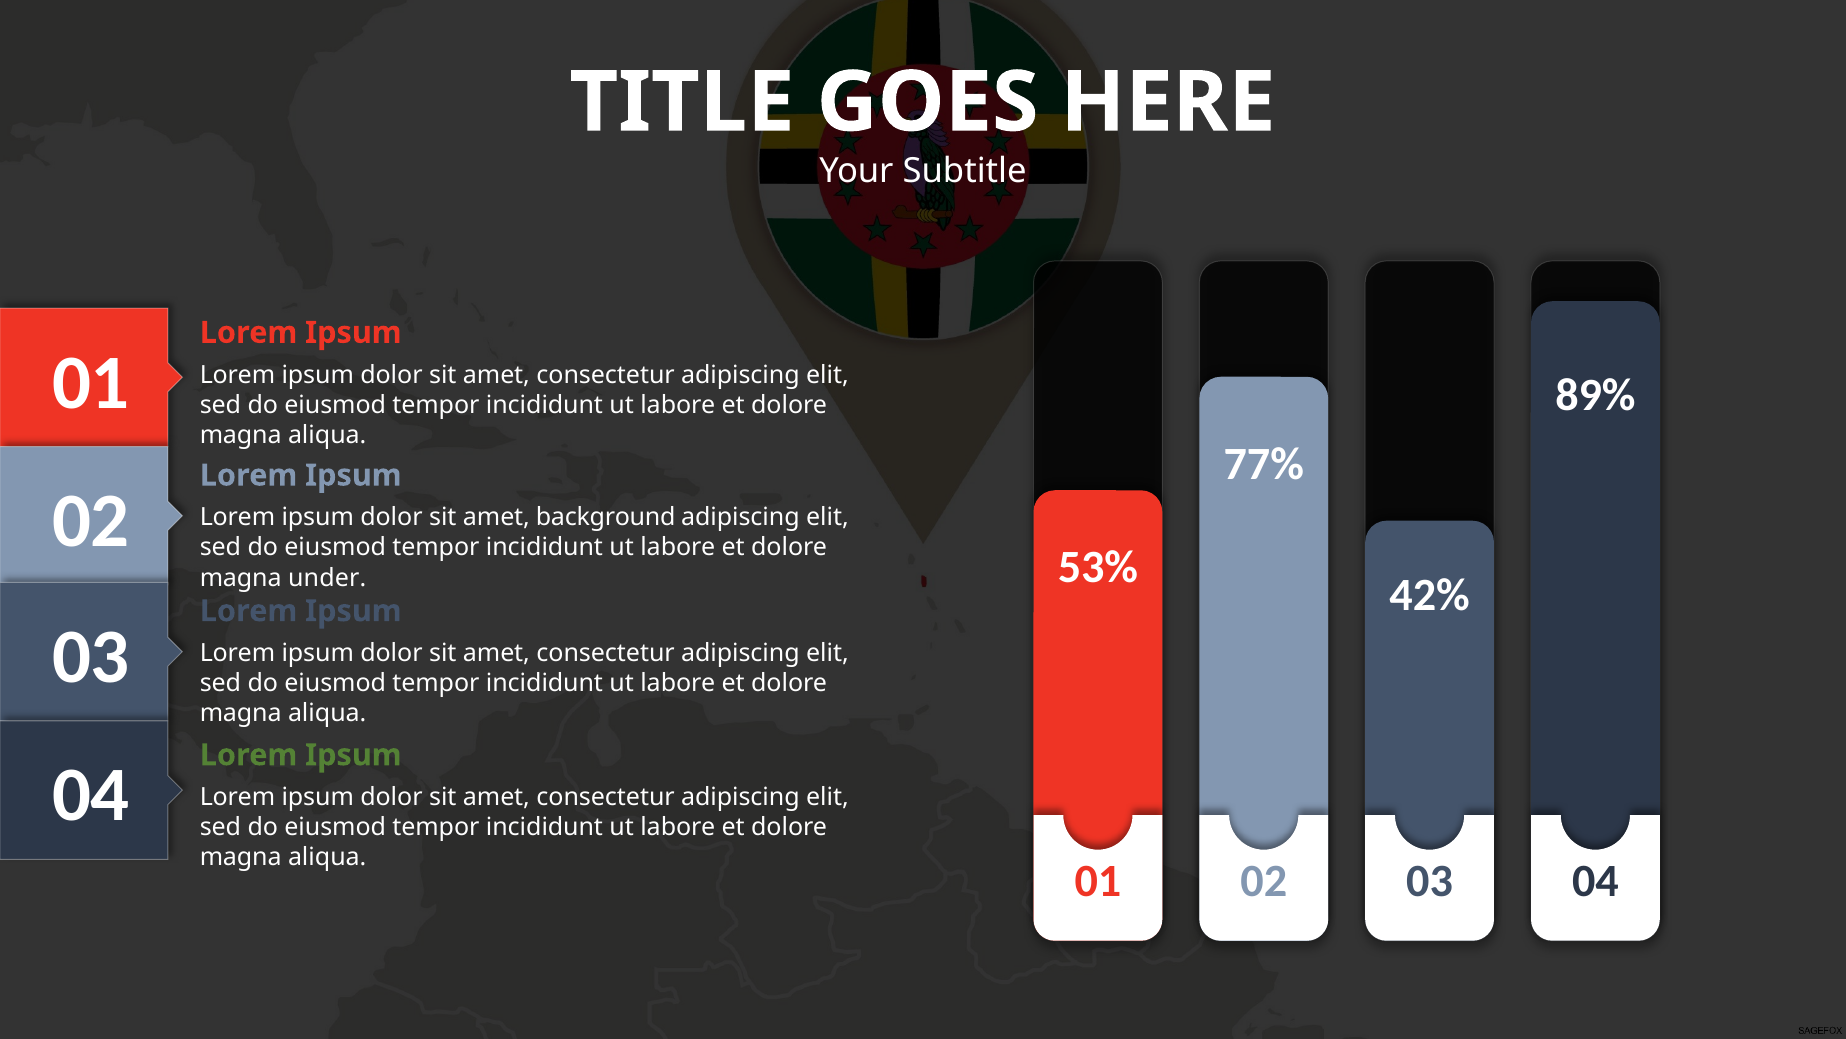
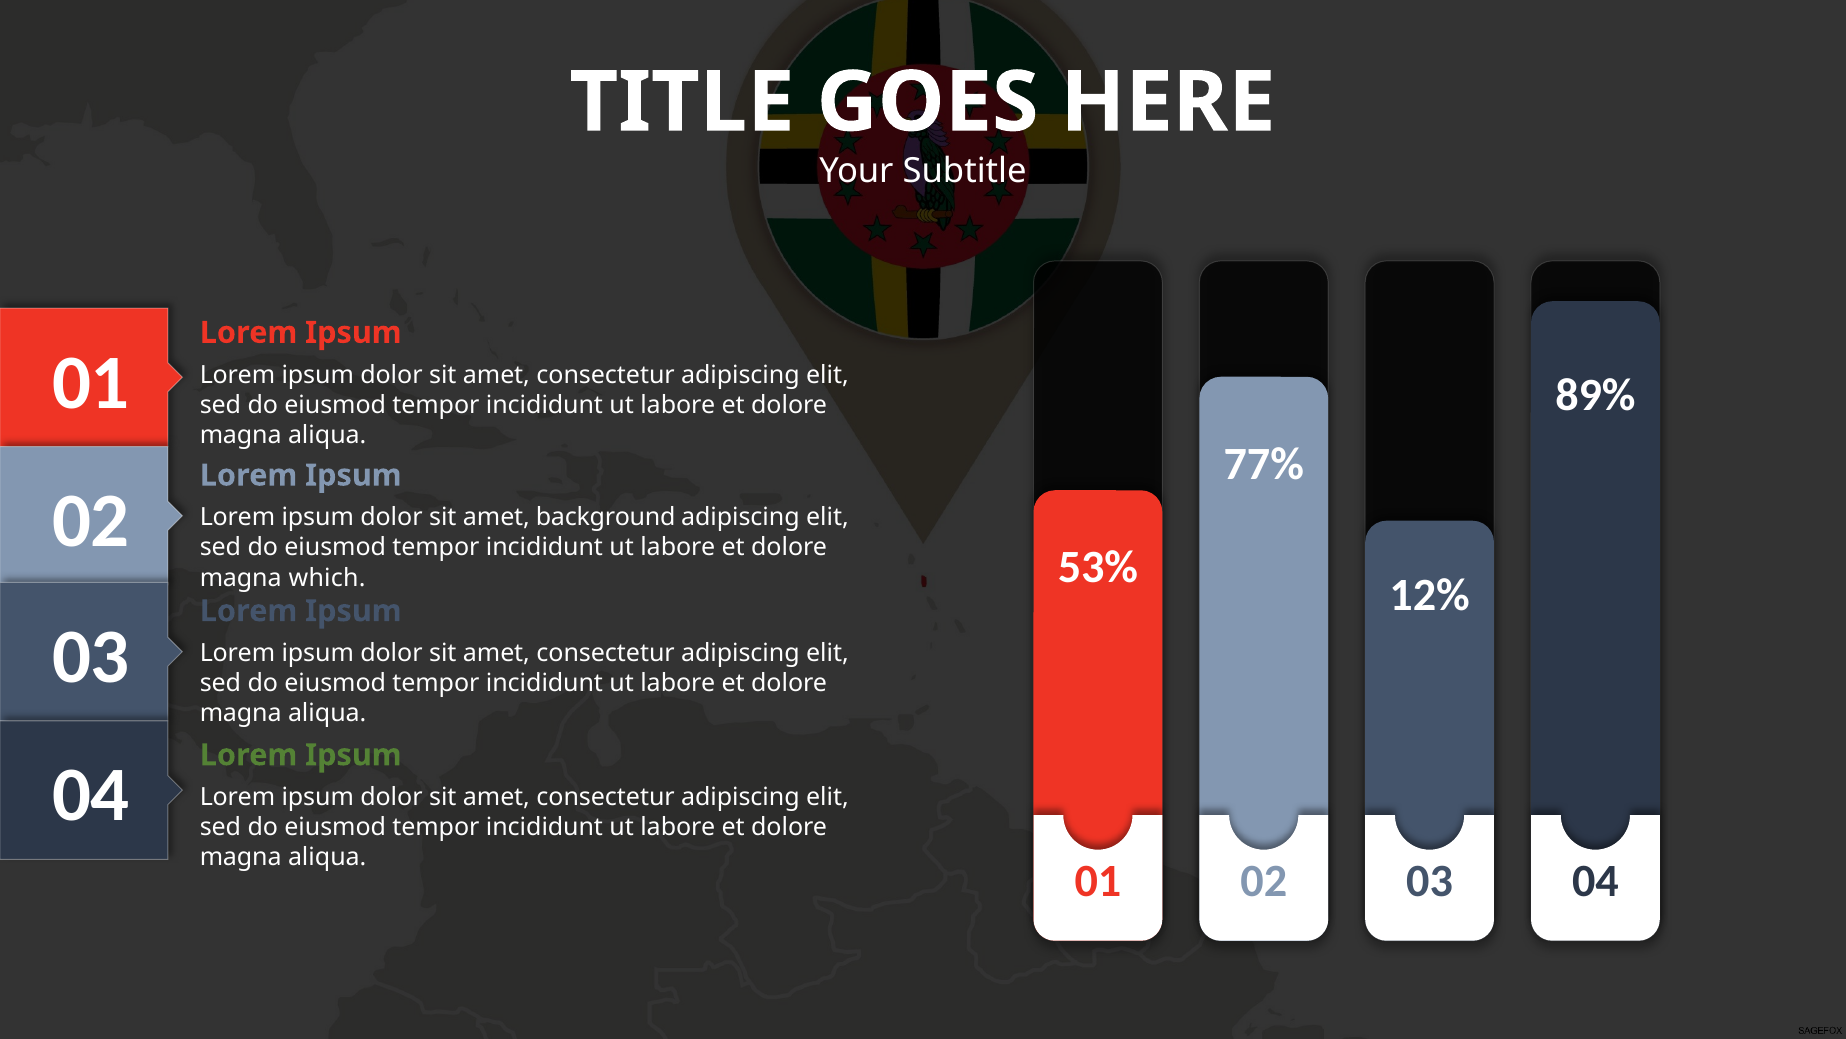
under: under -> which
42%: 42% -> 12%
